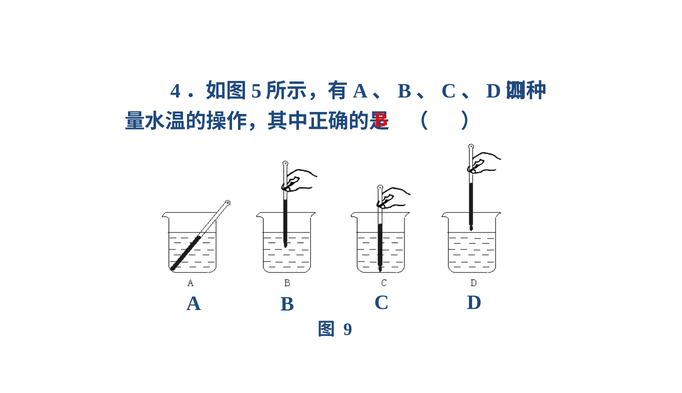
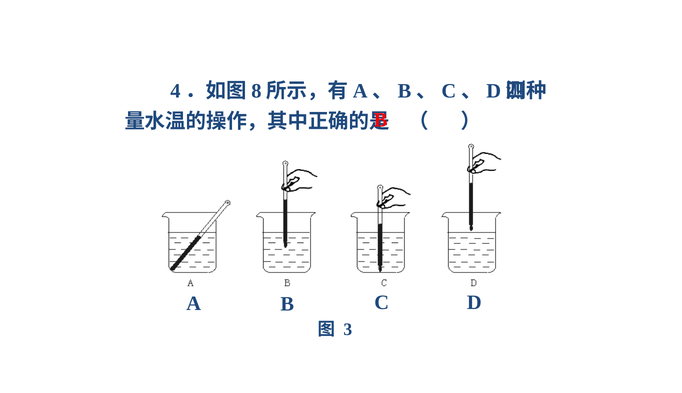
5: 5 -> 8
9: 9 -> 3
